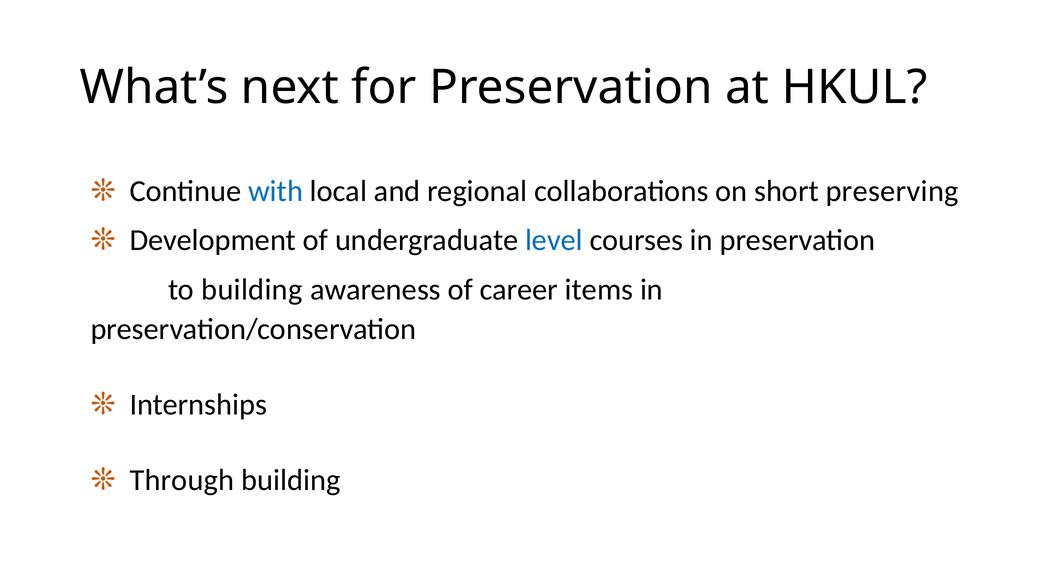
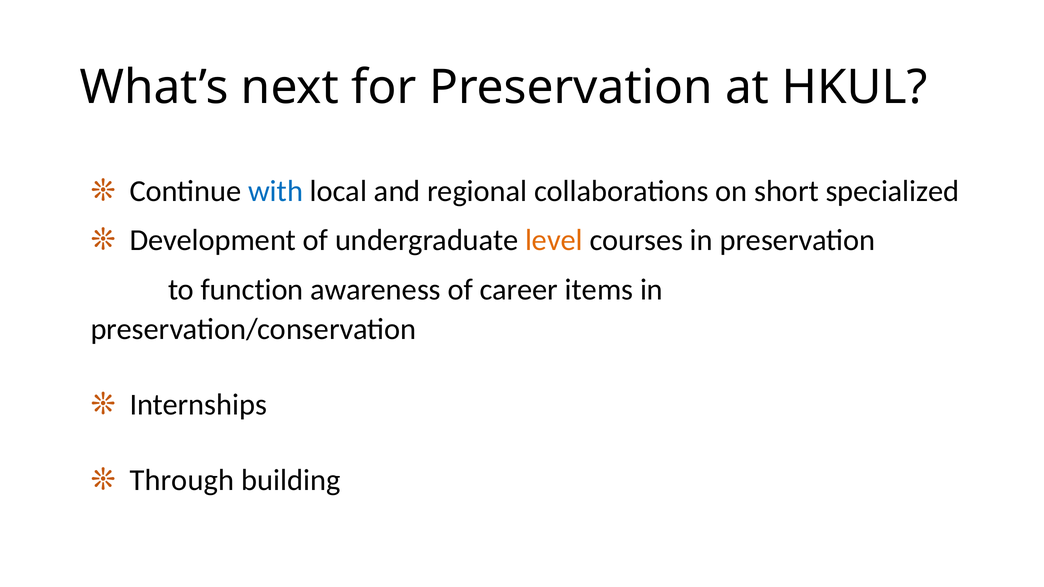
preserving: preserving -> specialized
level colour: blue -> orange
to building: building -> function
